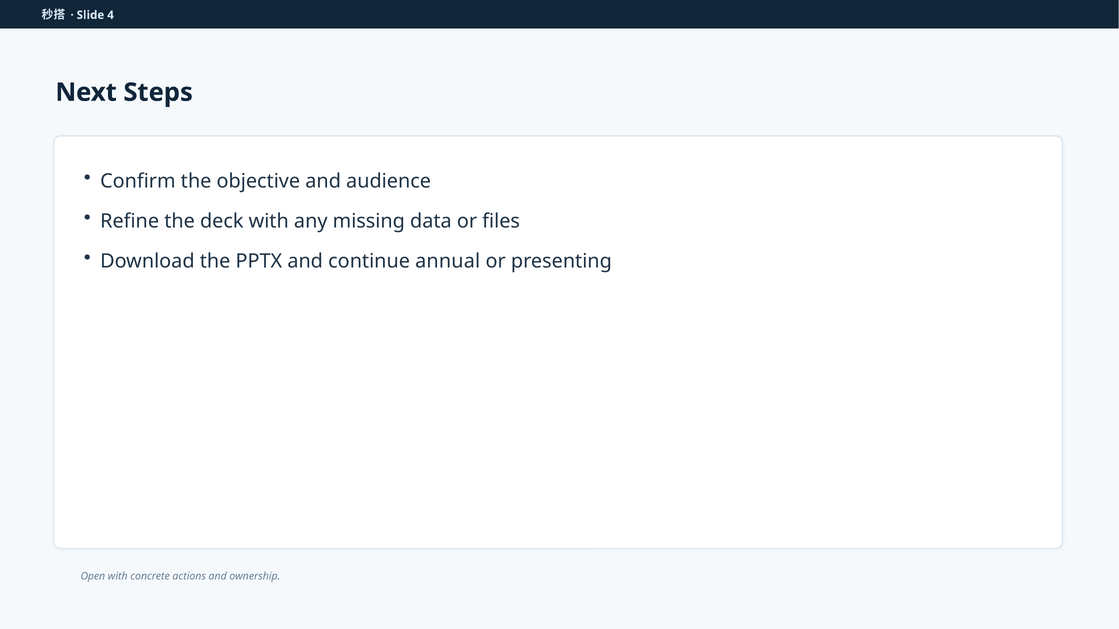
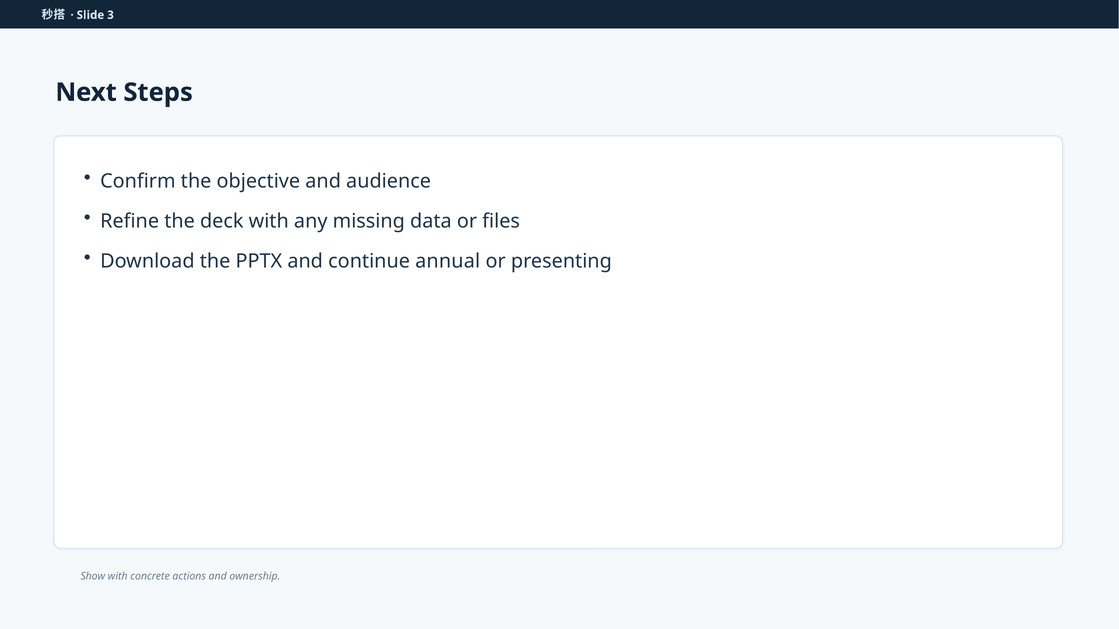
4: 4 -> 3
Open: Open -> Show
